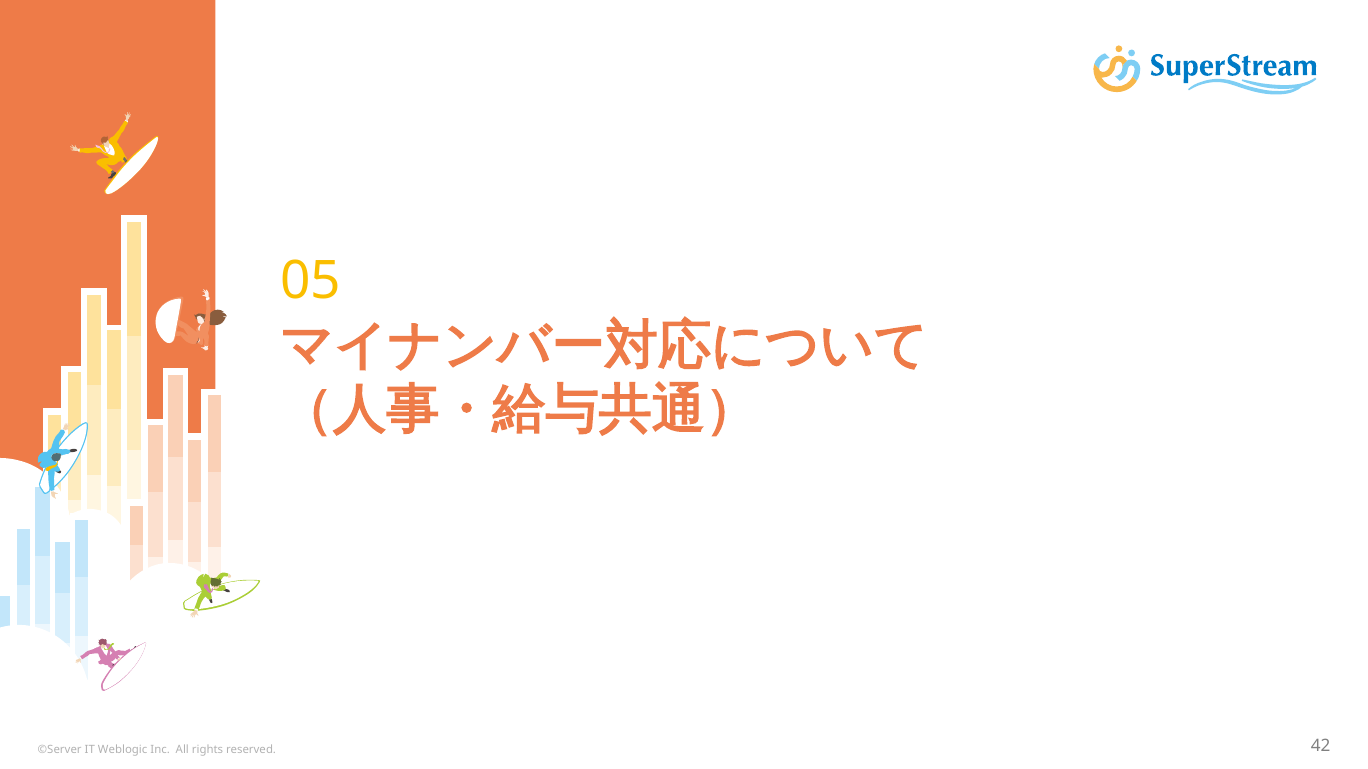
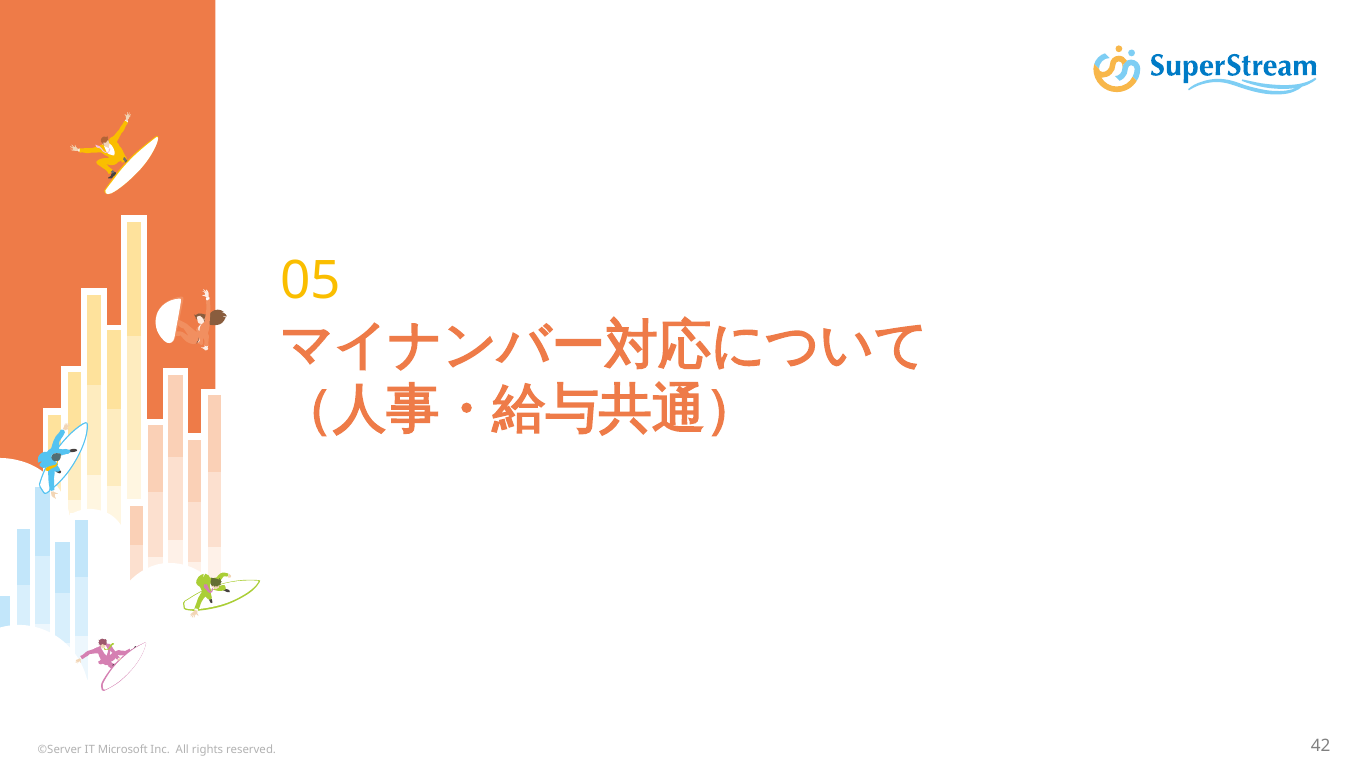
Weblogic: Weblogic -> Microsoft
